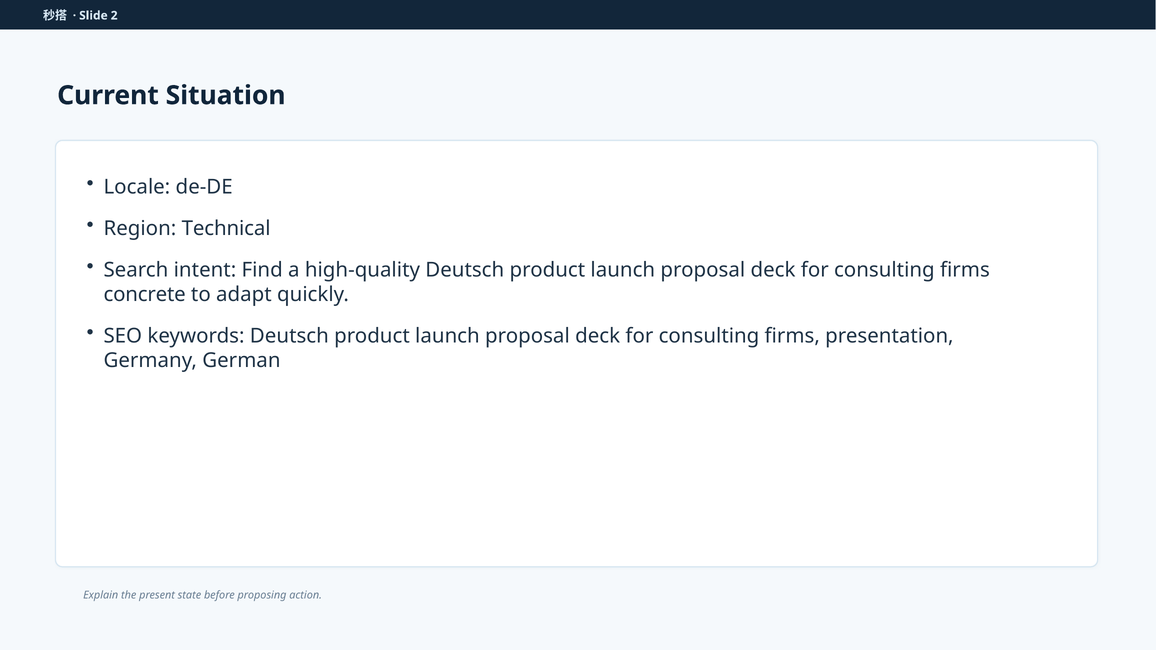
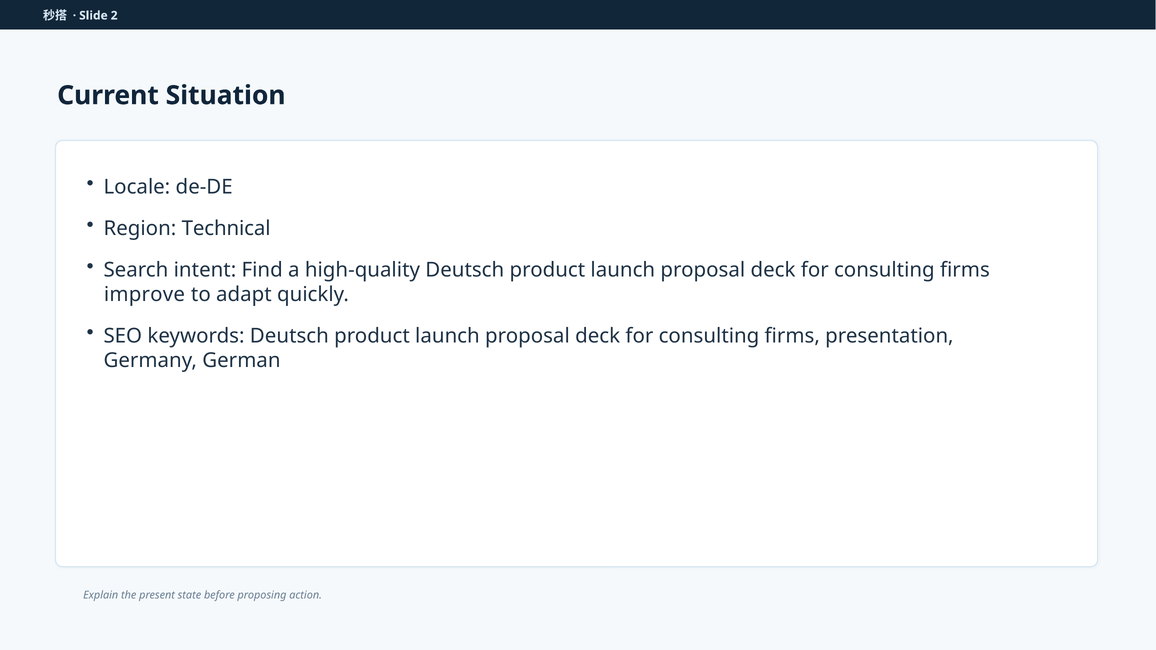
concrete: concrete -> improve
